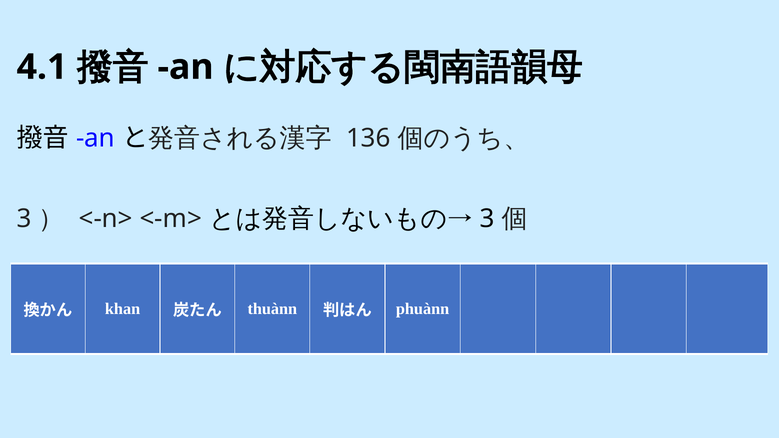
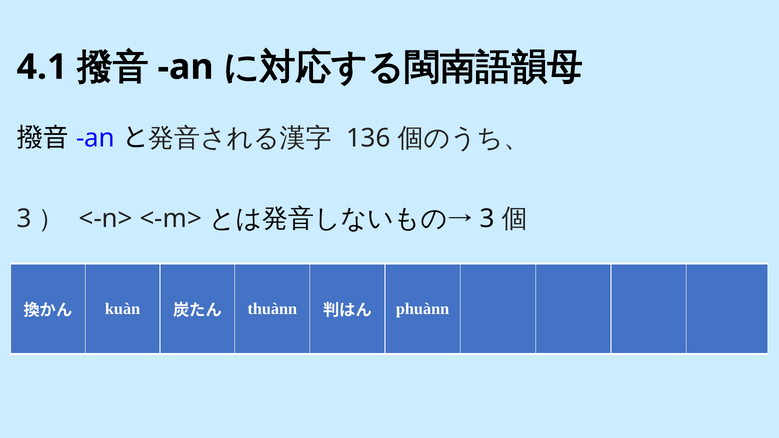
khan: khan -> kuàn
